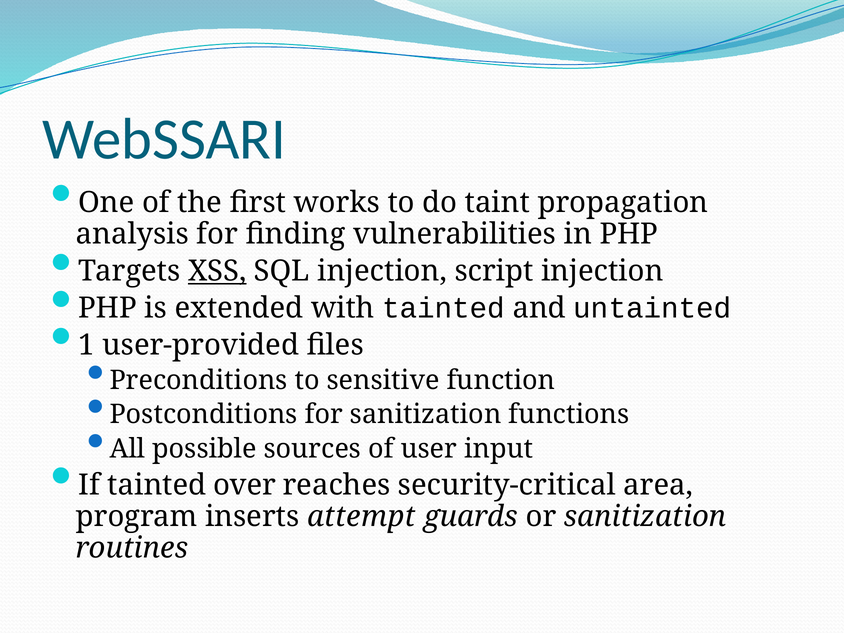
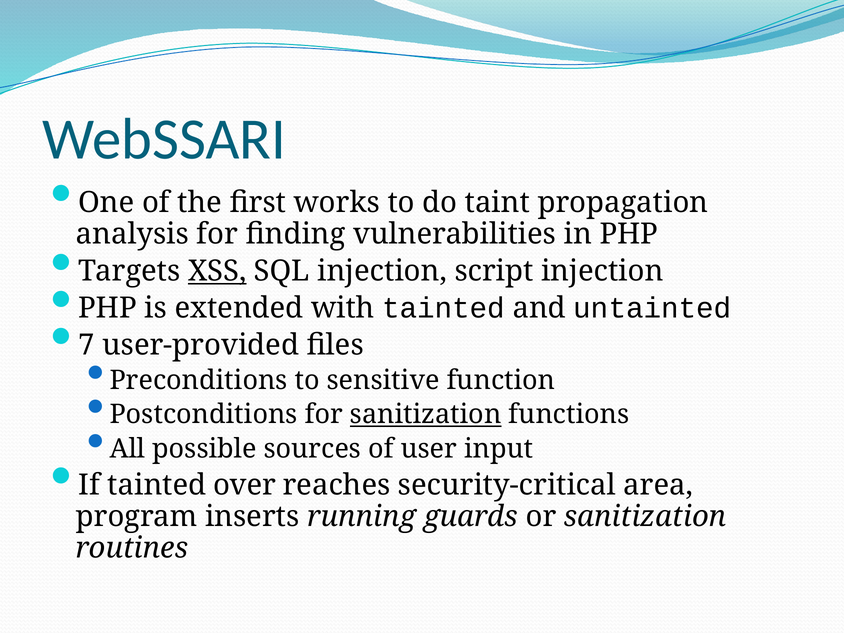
1: 1 -> 7
sanitization at (426, 415) underline: none -> present
attempt: attempt -> running
